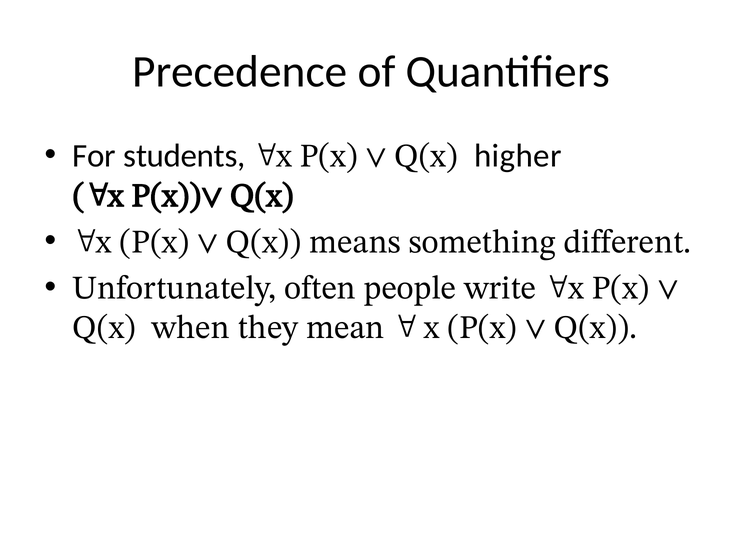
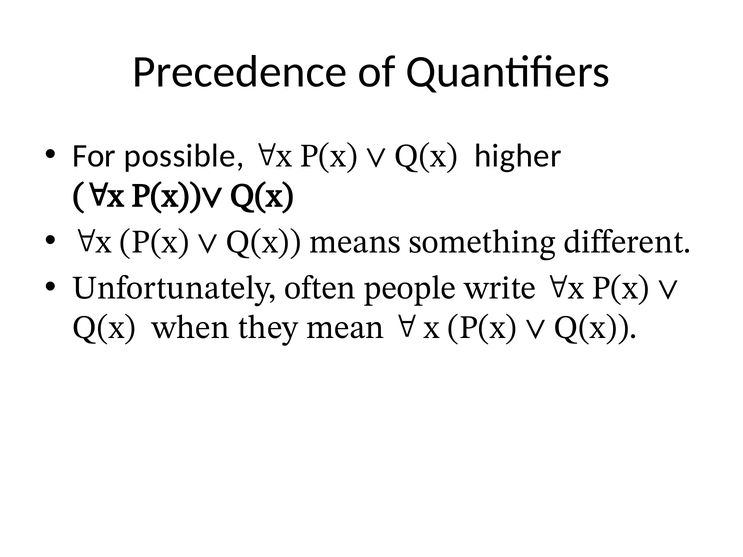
students: students -> possible
